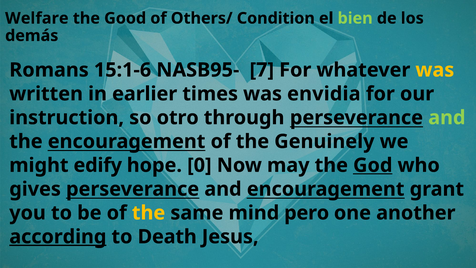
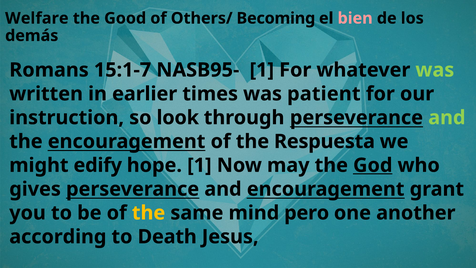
Condition: Condition -> Becoming
bien colour: light green -> pink
15:1-6: 15:1-6 -> 15:1-7
NASB95- 7: 7 -> 1
was at (435, 70) colour: yellow -> light green
envidia: envidia -> patient
otro: otro -> look
Genuinely: Genuinely -> Respuesta
hope 0: 0 -> 1
according underline: present -> none
